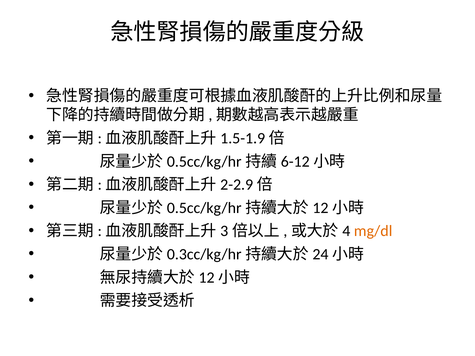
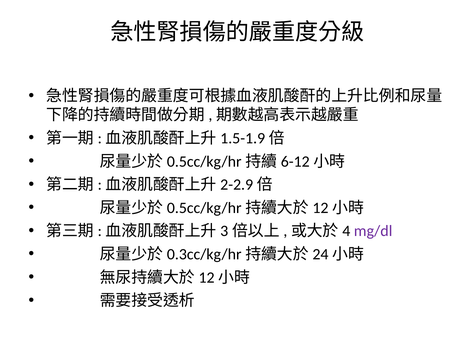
mg/dl colour: orange -> purple
